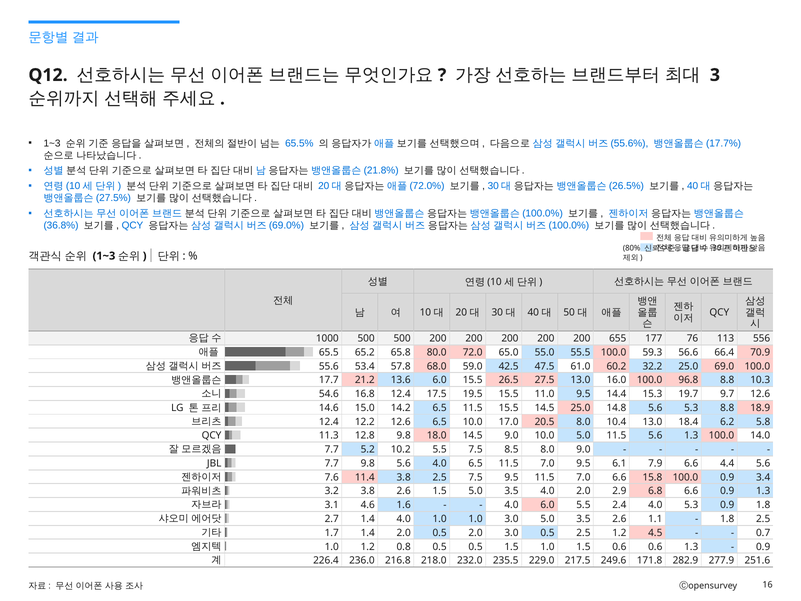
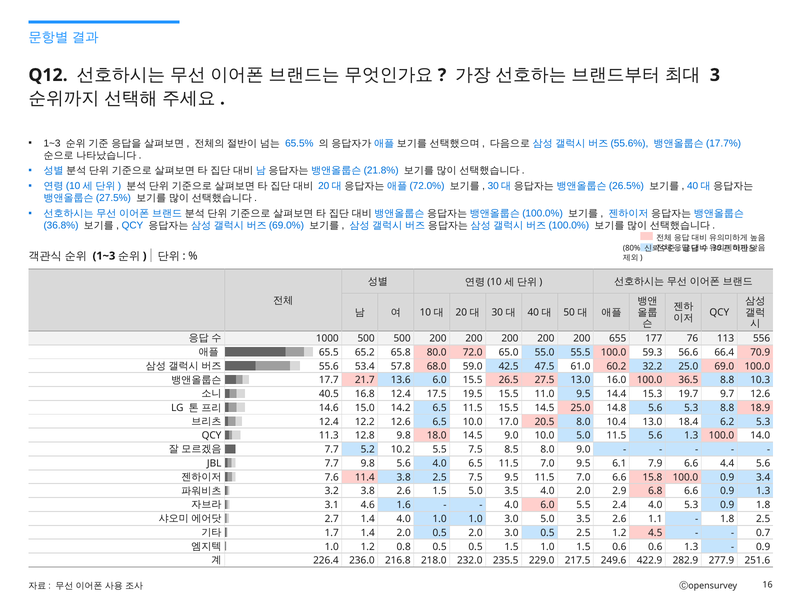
21.2: 21.2 -> 21.7
96.8: 96.8 -> 36.5
54.6: 54.6 -> 40.5
6.2 5.8: 5.8 -> 5.3
171.8: 171.8 -> 422.9
